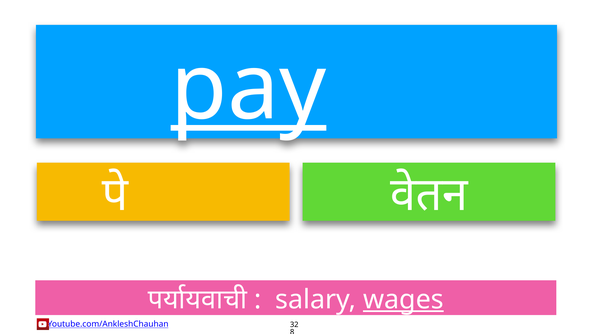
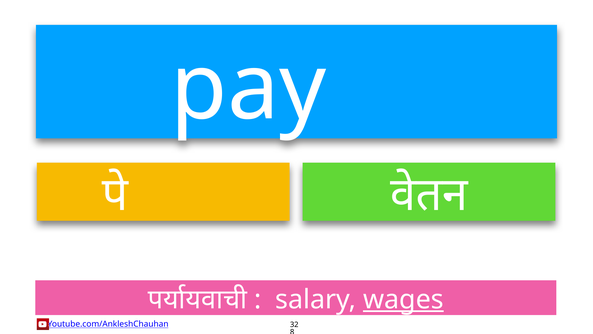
pay underline: present -> none
